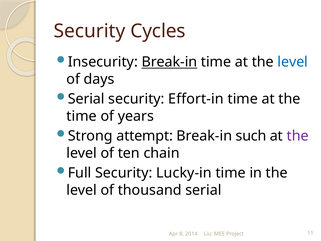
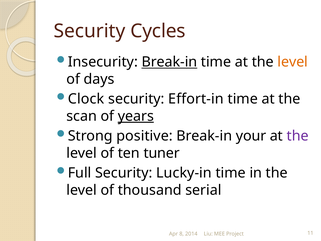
level at (293, 62) colour: blue -> orange
Serial at (86, 99): Serial -> Clock
time at (82, 116): time -> scan
years underline: none -> present
attempt: attempt -> positive
such: such -> your
chain: chain -> tuner
